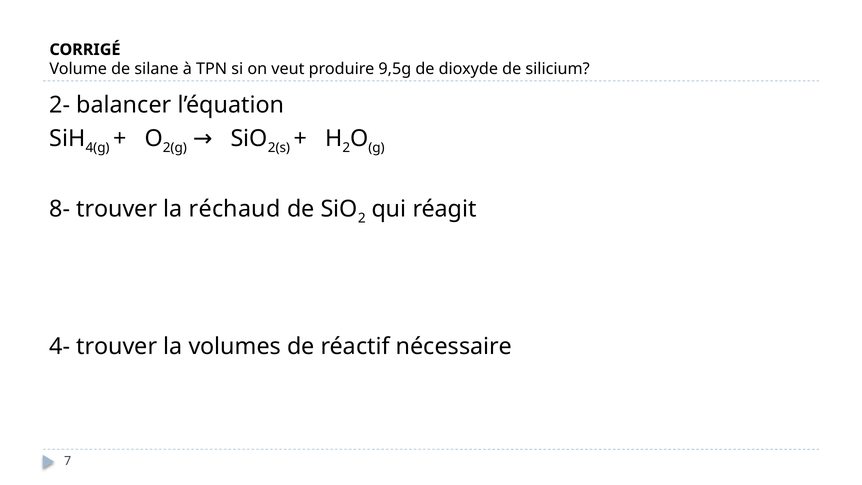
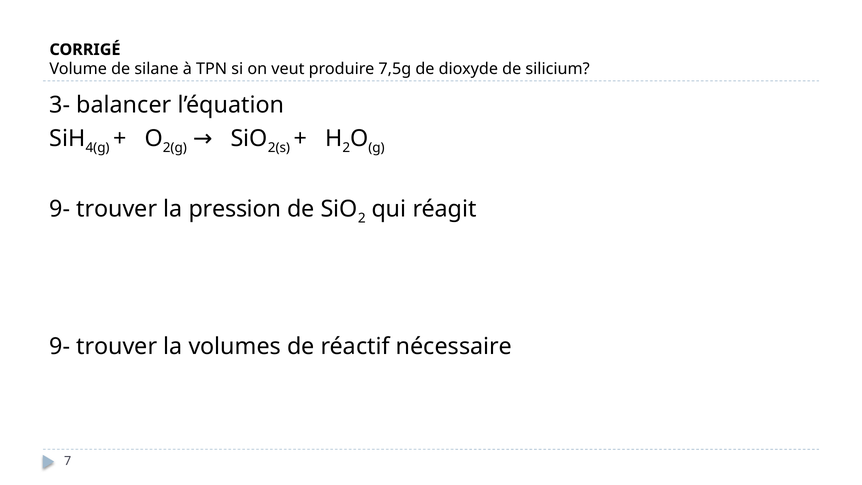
9,5g: 9,5g -> 7,5g
2-: 2- -> 3-
8- at (60, 209): 8- -> 9-
réchaud: réchaud -> pression
4- at (60, 347): 4- -> 9-
